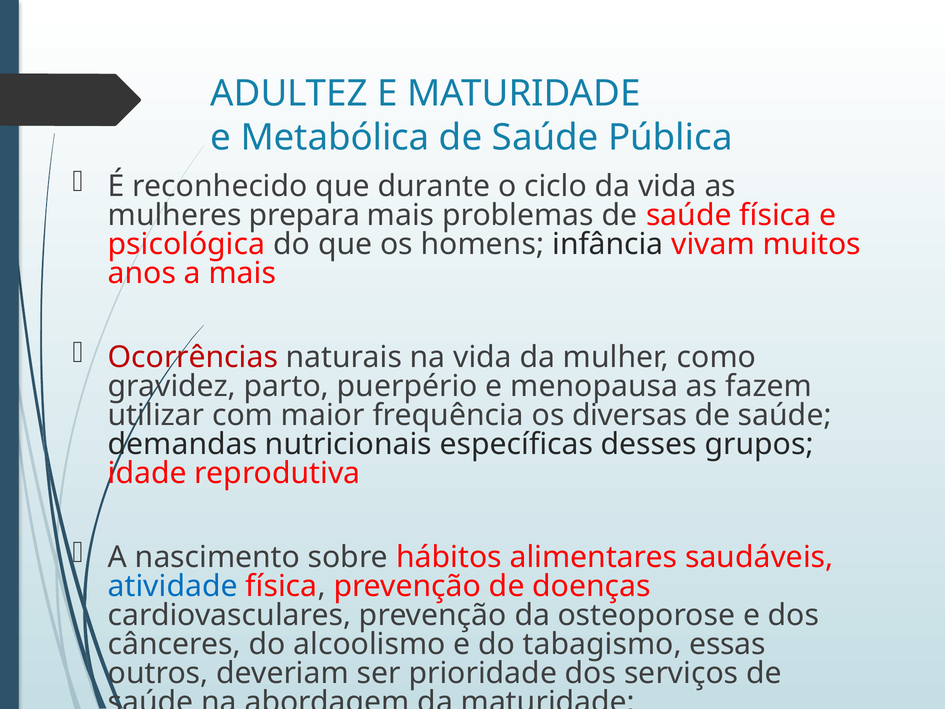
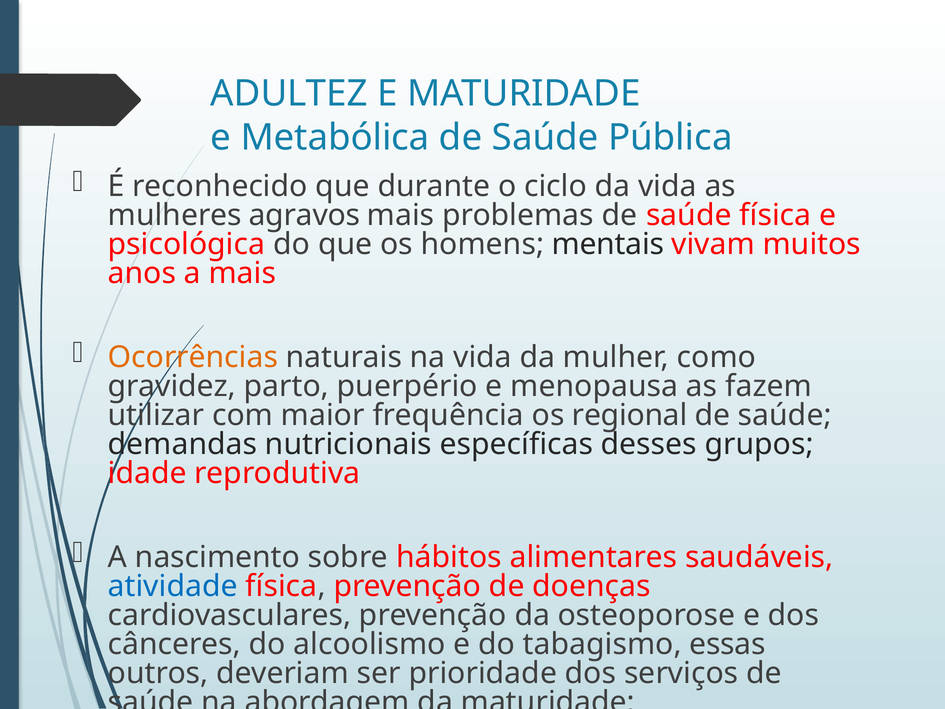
prepara: prepara -> agravos
infância: infância -> mentais
Ocorrências colour: red -> orange
diversas: diversas -> regional
